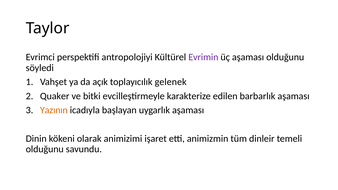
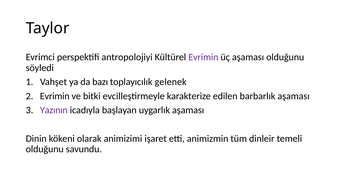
açık: açık -> bazı
Quaker at (55, 96): Quaker -> Evrimin
Yazının colour: orange -> purple
